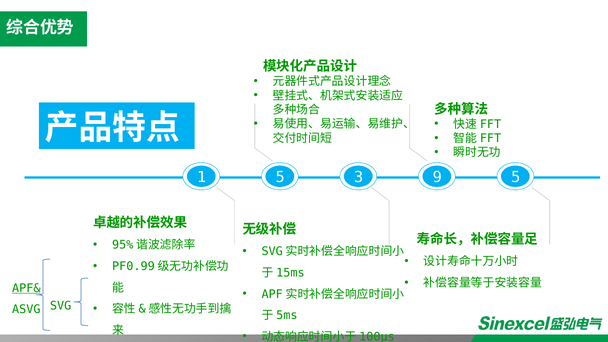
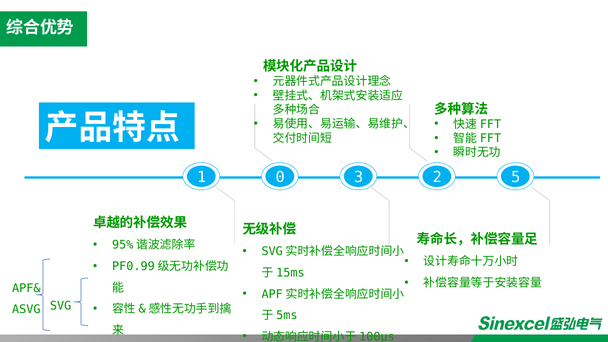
1 5: 5 -> 0
9: 9 -> 2
APF& underline: present -> none
